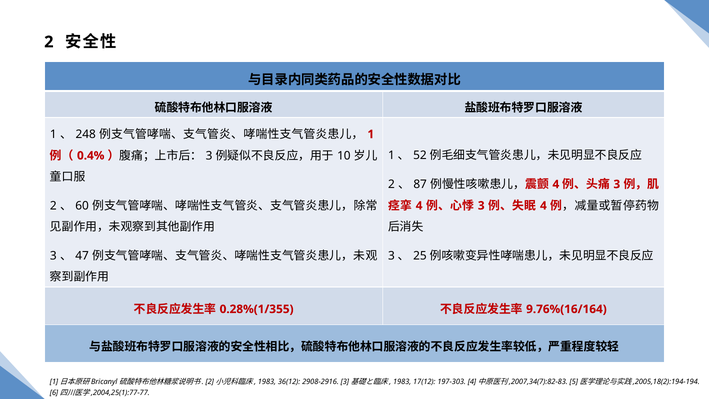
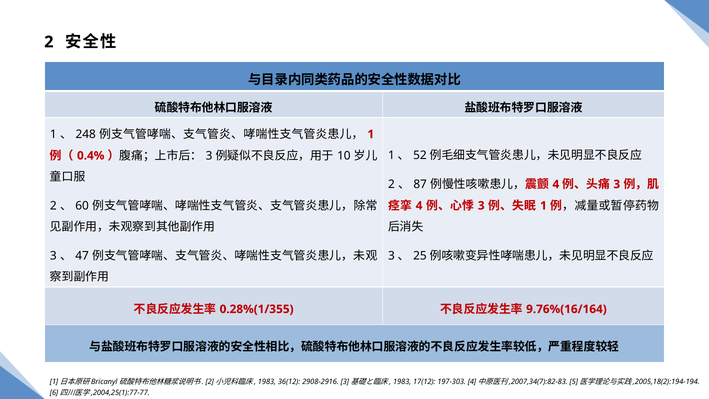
4 at (543, 206): 4 -> 1
